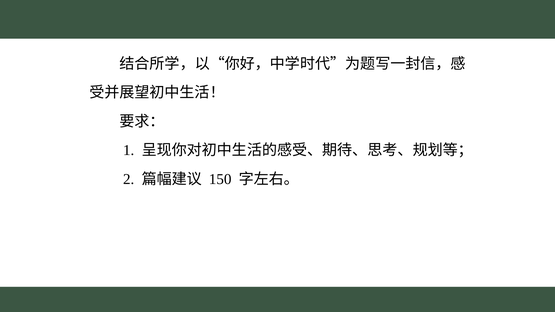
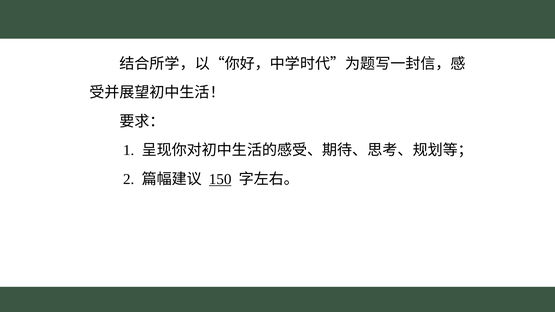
150 underline: none -> present
